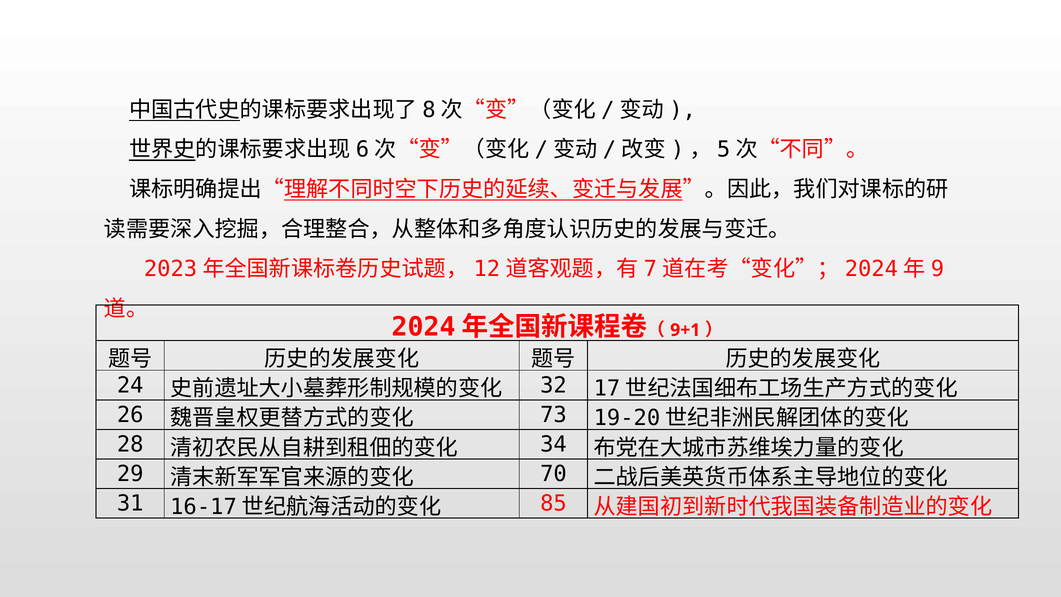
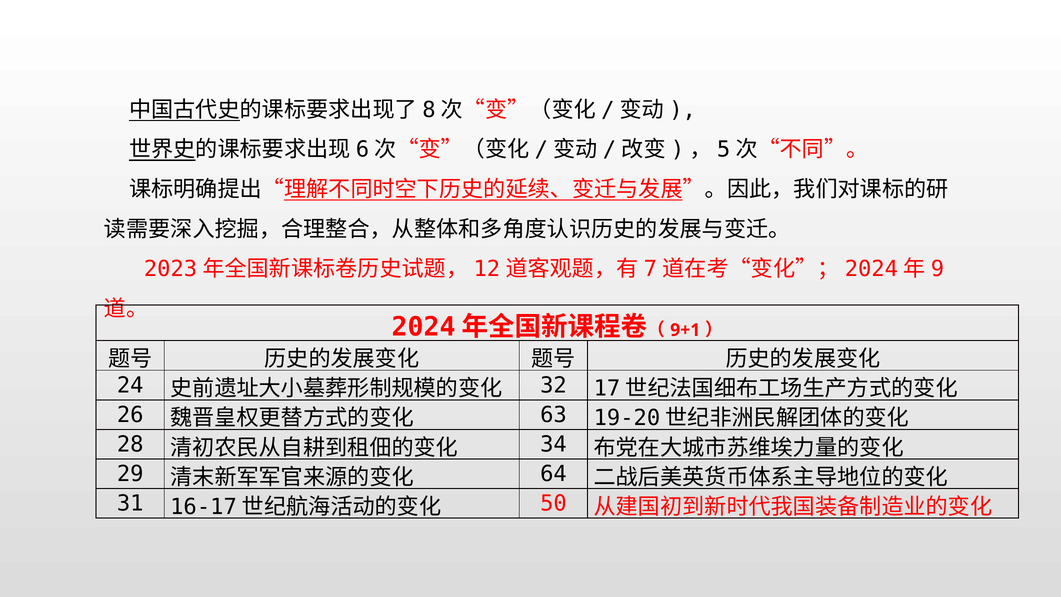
73: 73 -> 63
70: 70 -> 64
85: 85 -> 50
